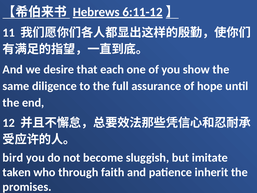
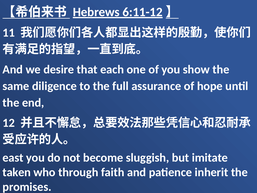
bird: bird -> east
